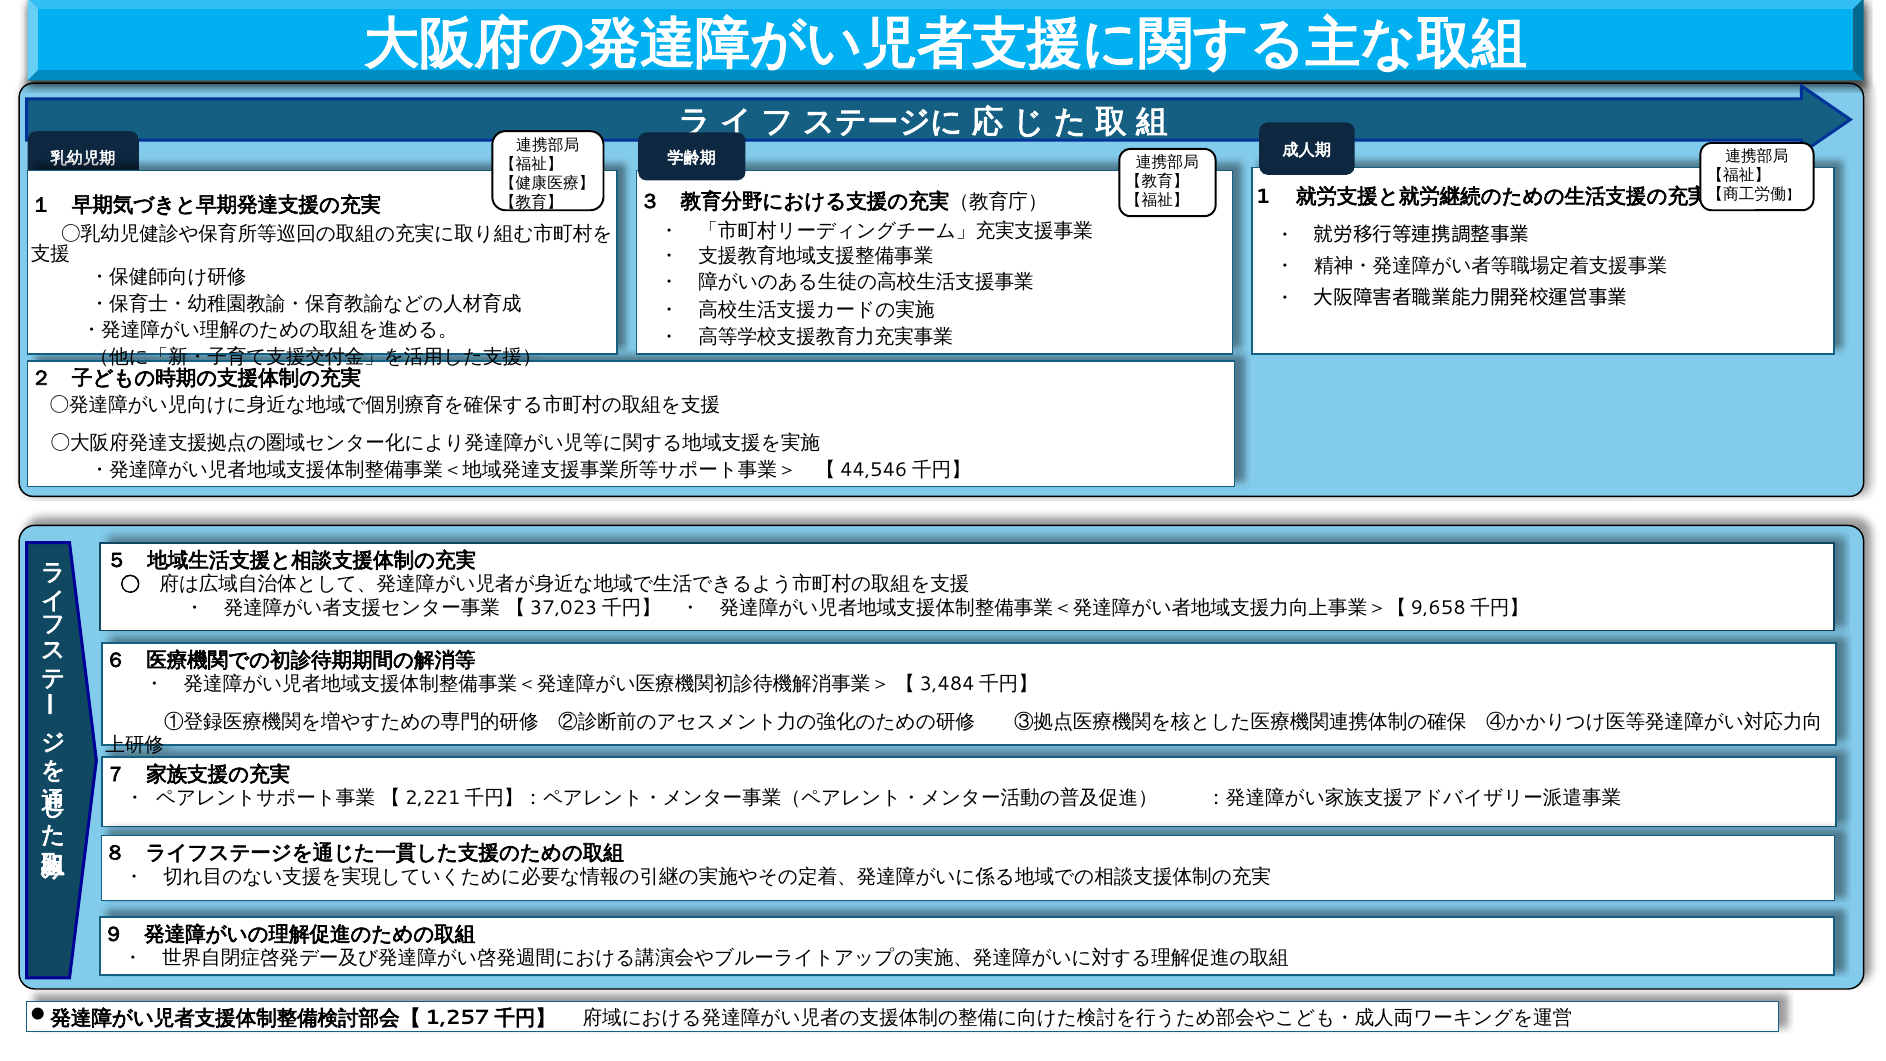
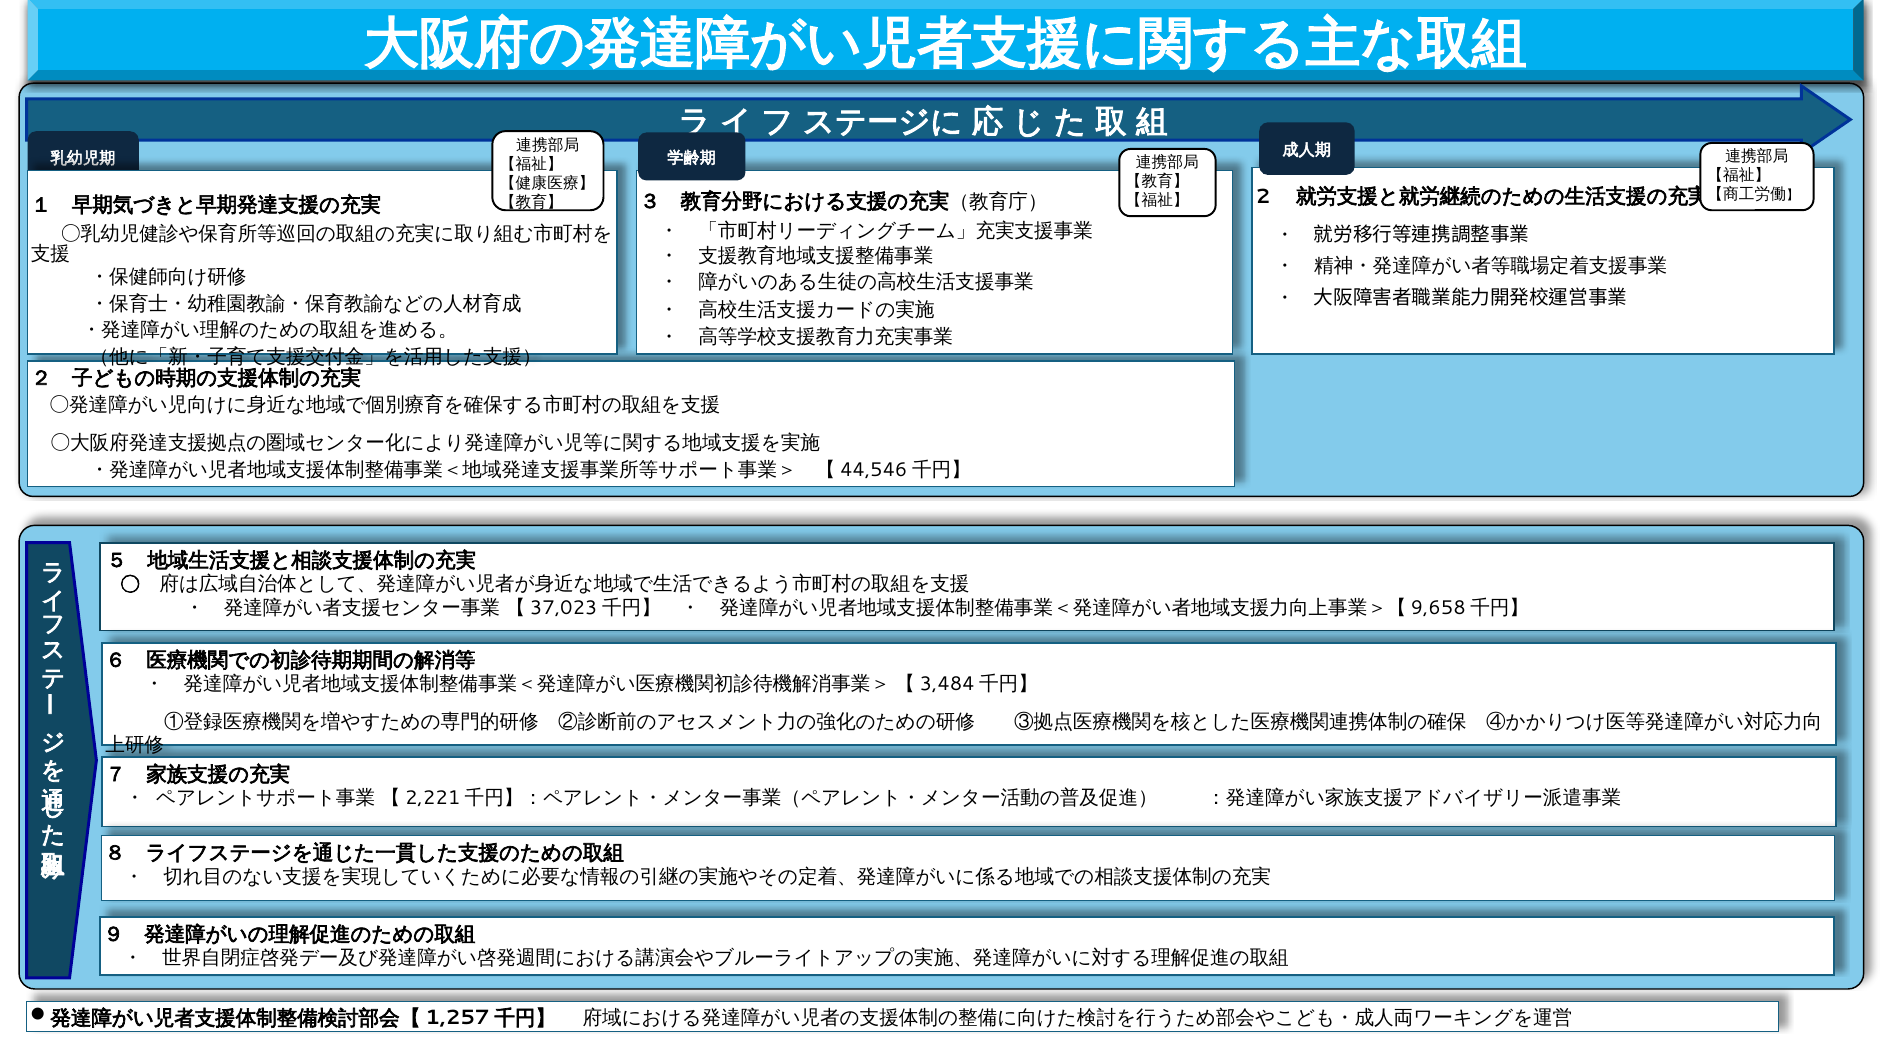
1: 1 -> 2
